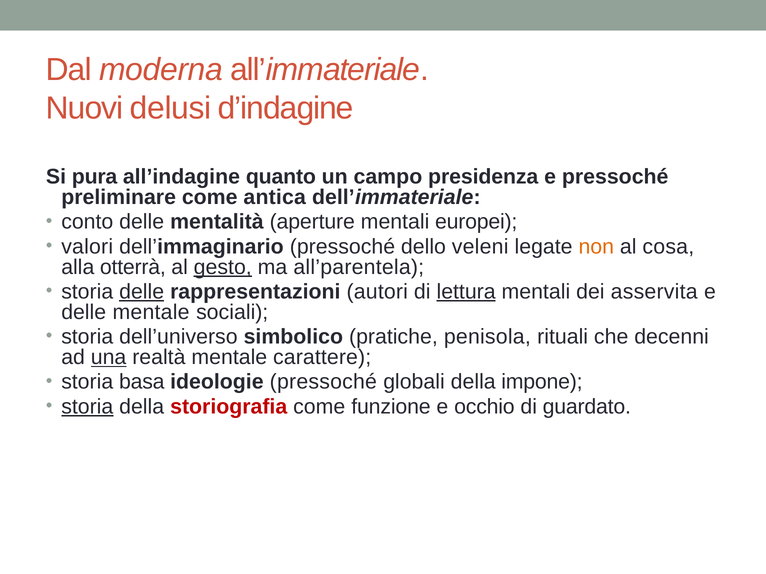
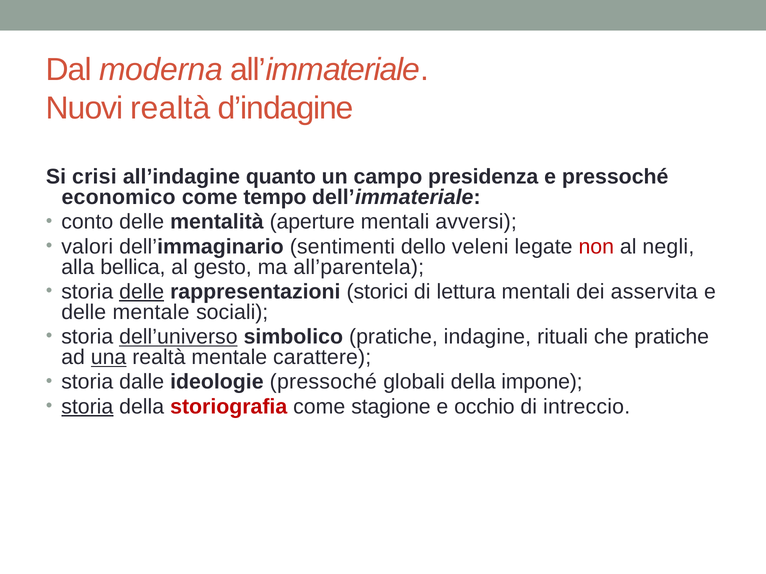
Nuovi delusi: delusi -> realtà
pura: pura -> crisi
preliminare: preliminare -> economico
antica: antica -> tempo
europei: europei -> avversi
dell’immaginario pressoché: pressoché -> sentimenti
non colour: orange -> red
cosa: cosa -> negli
otterrà: otterrà -> bellica
gesto underline: present -> none
autori: autori -> storici
lettura underline: present -> none
dell’universo underline: none -> present
penisola: penisola -> indagine
che decenni: decenni -> pratiche
basa: basa -> dalle
funzione: funzione -> stagione
guardato: guardato -> intreccio
